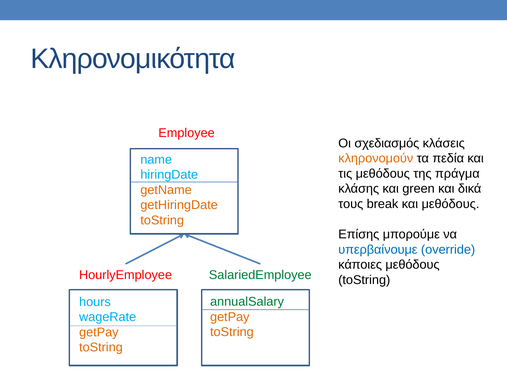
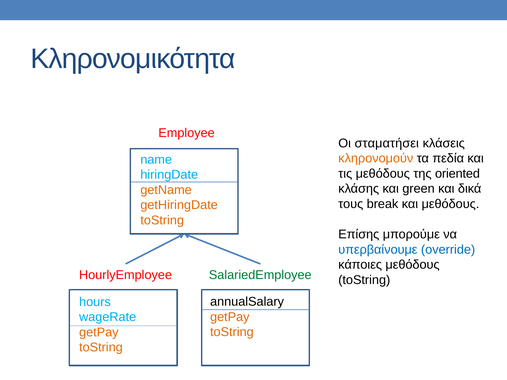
σχεδιασμός: σχεδιασμός -> σταματήσει
πράγμα: πράγμα -> oriented
annualSalary colour: green -> black
